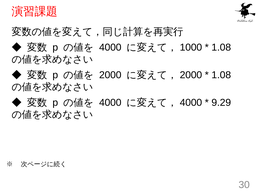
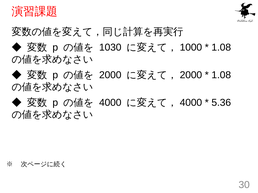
4000 at (110, 48): 4000 -> 1030
9.29: 9.29 -> 5.36
